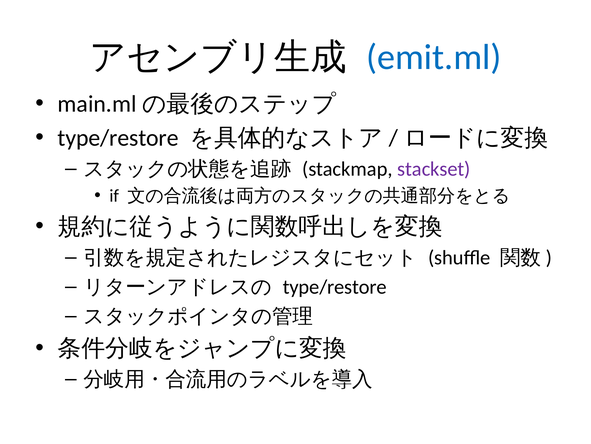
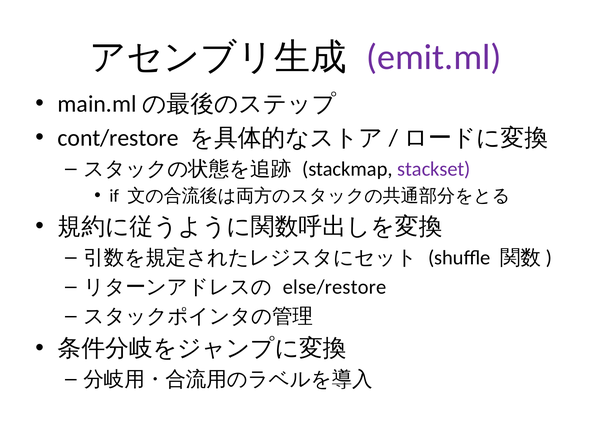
emit.ml colour: blue -> purple
type/restore at (118, 138): type/restore -> cont/restore
type/restore at (335, 287): type/restore -> else/restore
